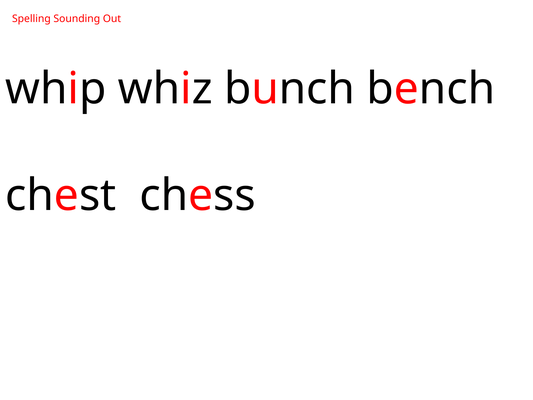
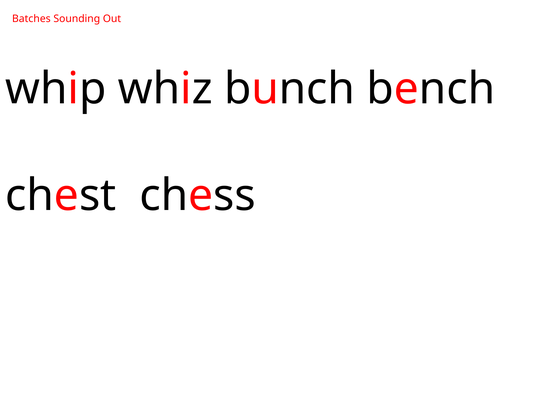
Spelling: Spelling -> Batches
